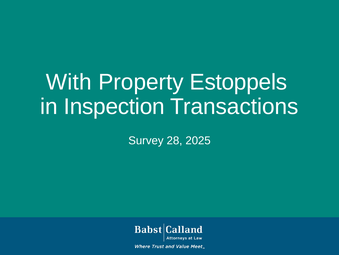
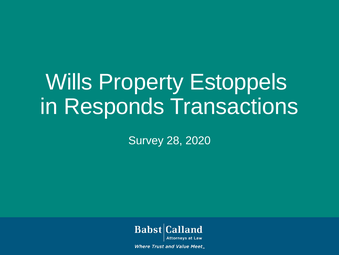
With: With -> Wills
Inspection: Inspection -> Responds
2025: 2025 -> 2020
